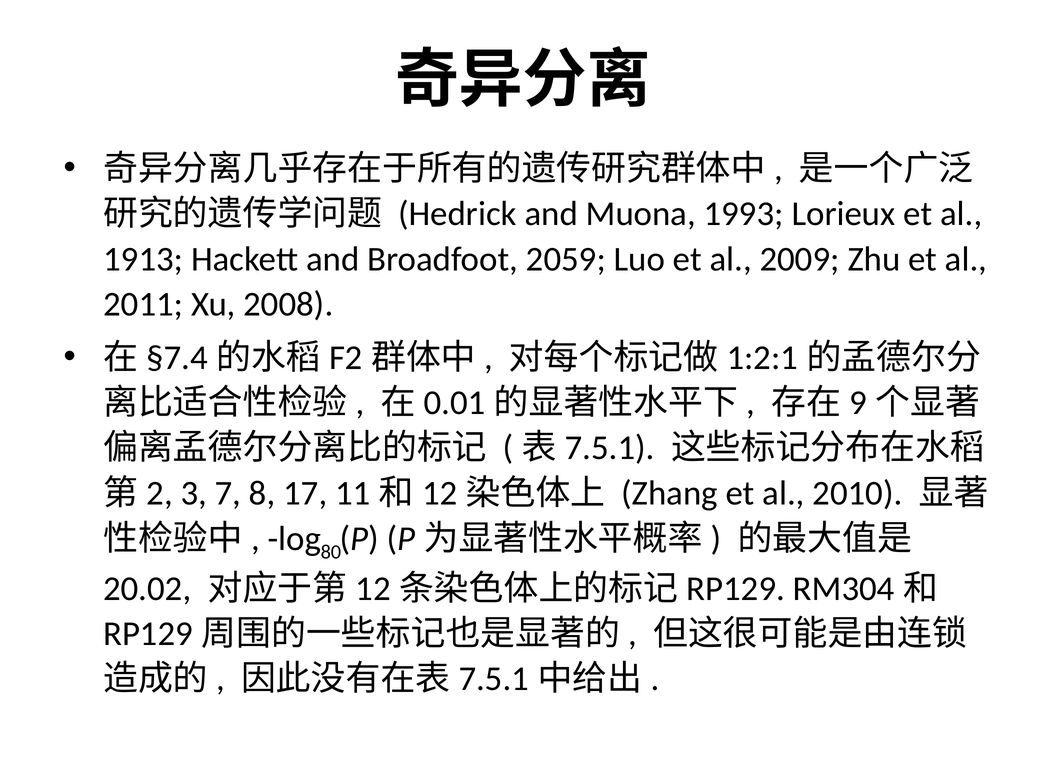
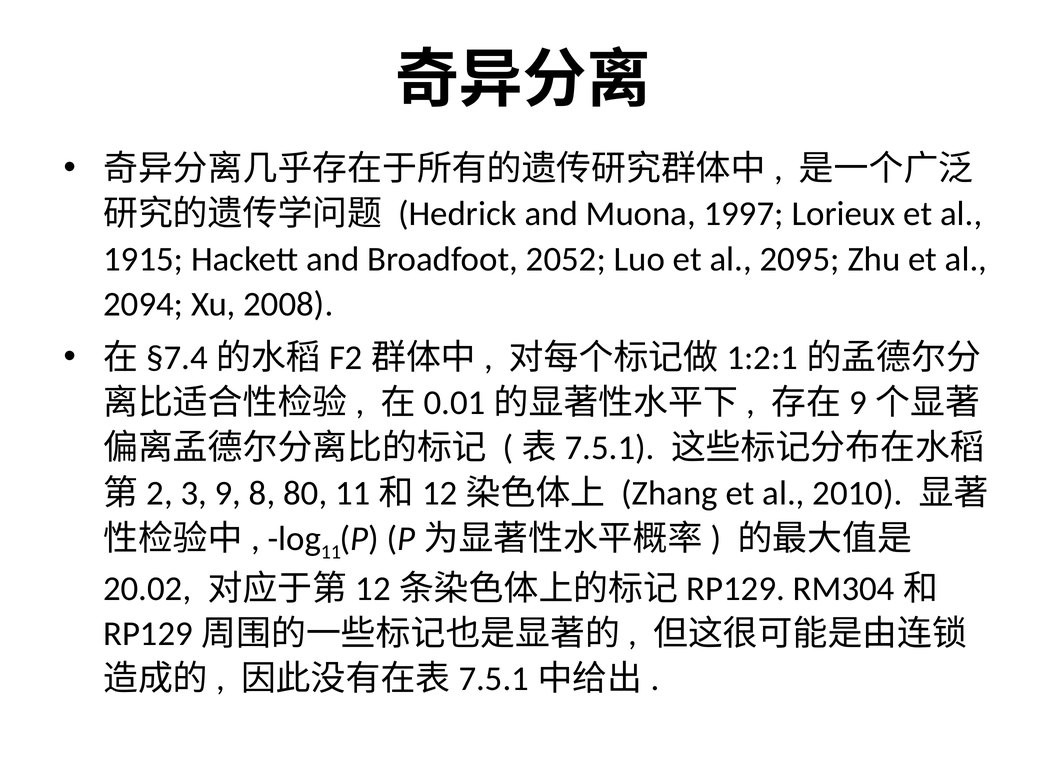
1993: 1993 -> 1997
1913: 1913 -> 1915
2059: 2059 -> 2052
2009: 2009 -> 2095
2011: 2011 -> 2094
7: 7 -> 9
17: 17 -> 80
80: 80 -> 11
